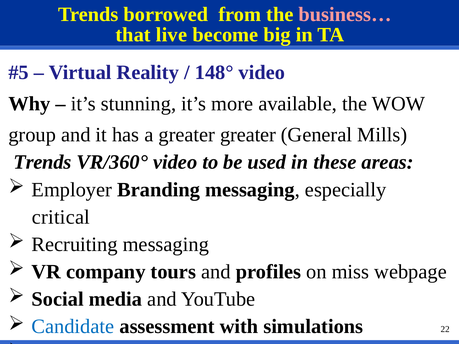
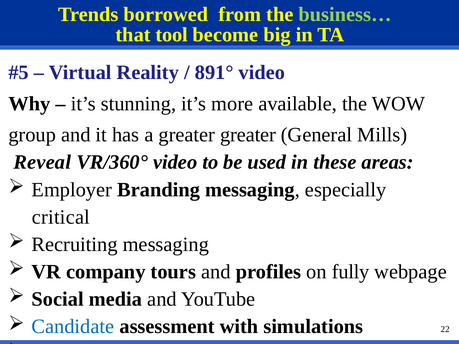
business… colour: pink -> light green
live: live -> tool
148°: 148° -> 891°
Trends at (42, 162): Trends -> Reveal
miss: miss -> fully
